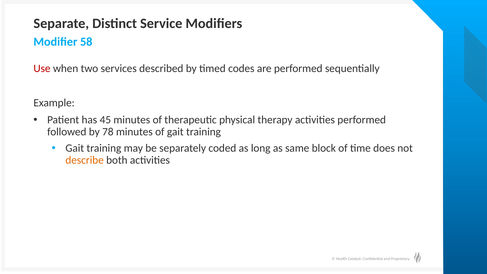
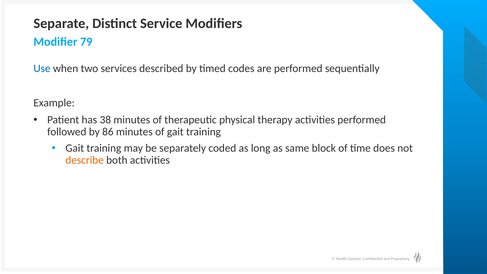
58: 58 -> 79
Use colour: red -> blue
45: 45 -> 38
78: 78 -> 86
